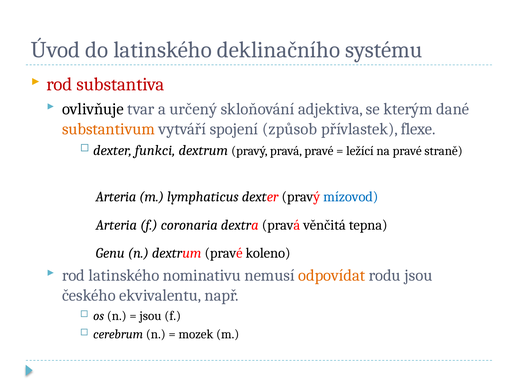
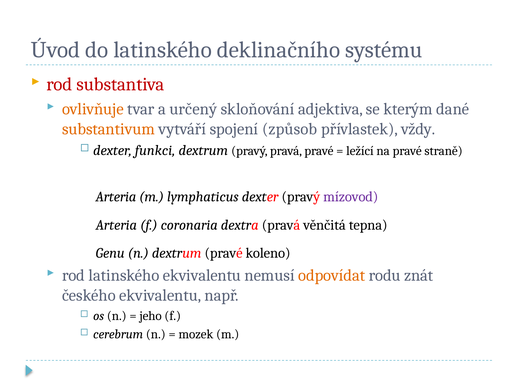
ovlivňuje colour: black -> orange
flexe: flexe -> vždy
mízovod colour: blue -> purple
latinského nominativu: nominativu -> ekvivalentu
rodu jsou: jsou -> znát
jsou at (150, 315): jsou -> jeho
